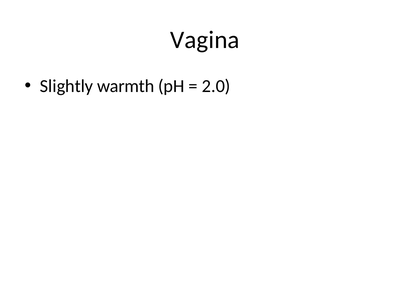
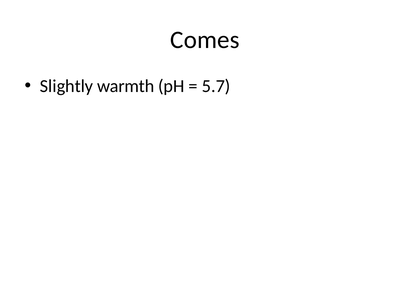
Vagina: Vagina -> Comes
2.0: 2.0 -> 5.7
